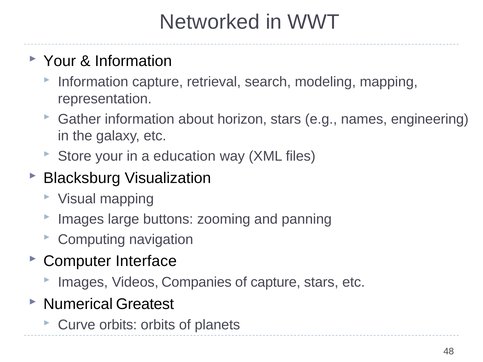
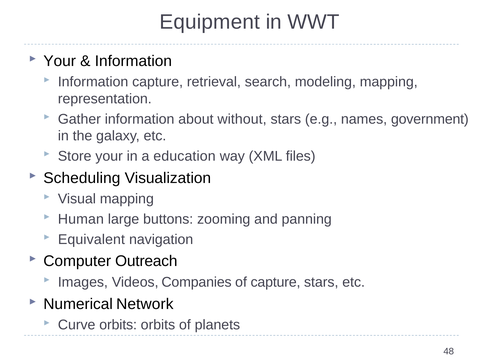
Networked: Networked -> Equipment
horizon: horizon -> without
engineering: engineering -> government
Blacksburg: Blacksburg -> Scheduling
Images at (81, 219): Images -> Human
Computing: Computing -> Equivalent
Interface: Interface -> Outreach
Greatest: Greatest -> Network
